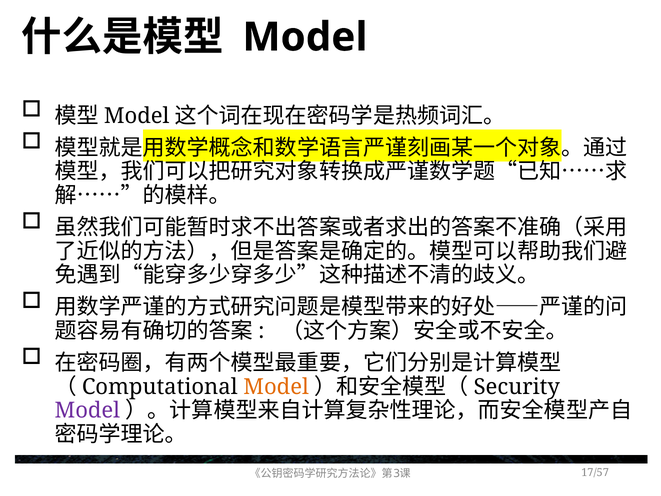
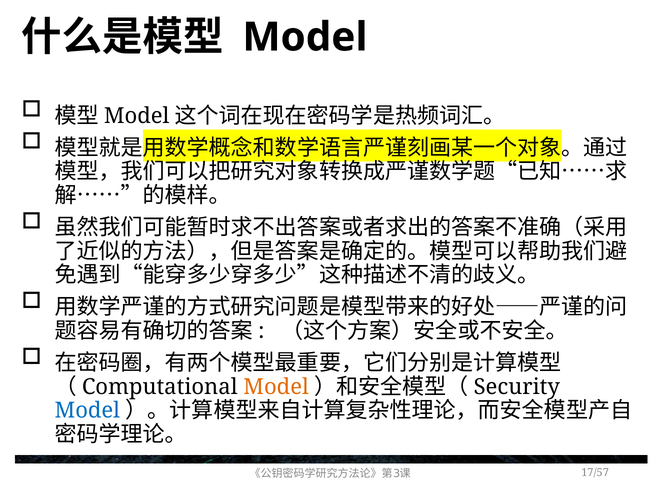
Model at (87, 410) colour: purple -> blue
